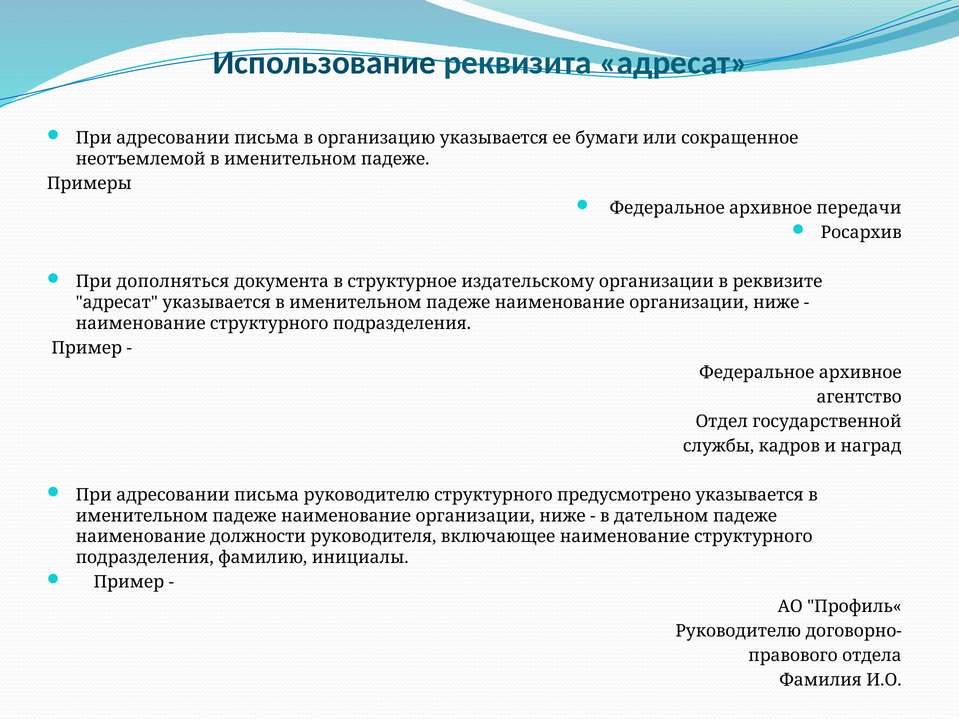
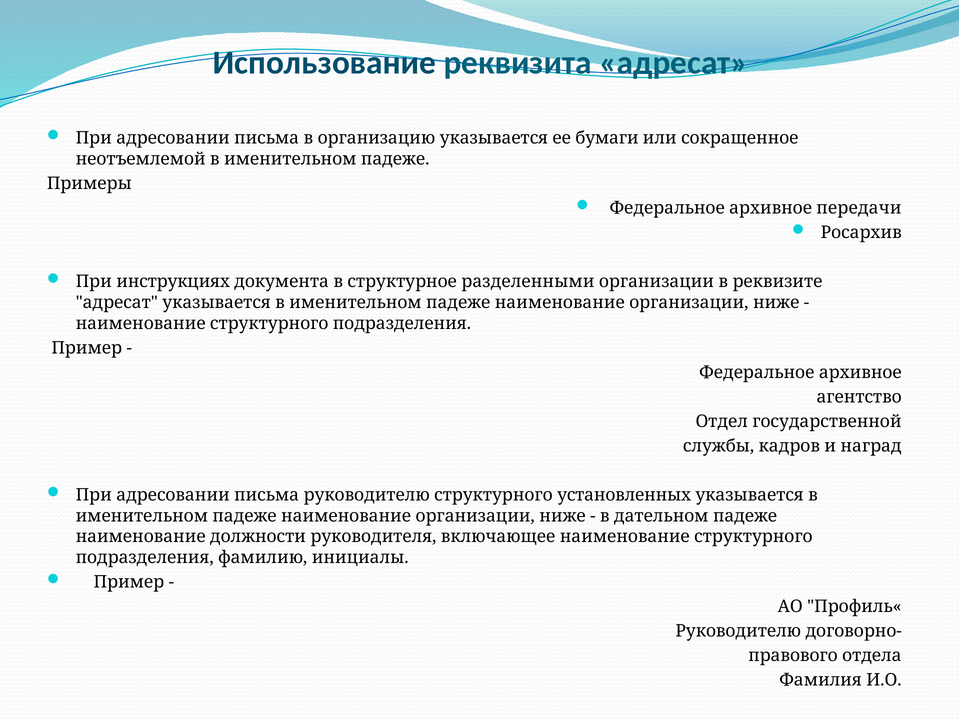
дополняться: дополняться -> инструкциях
издательскому: издательскому -> разделенными
предусмотрено: предусмотрено -> установленных
